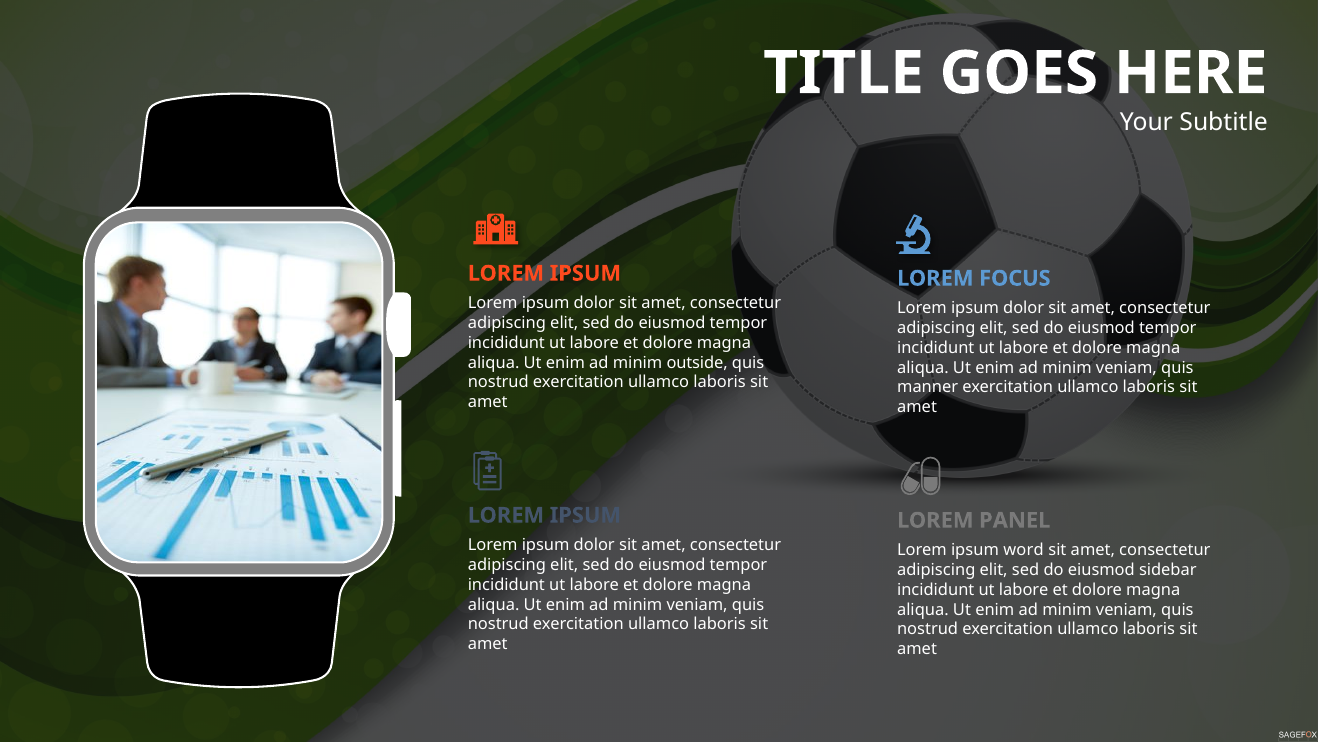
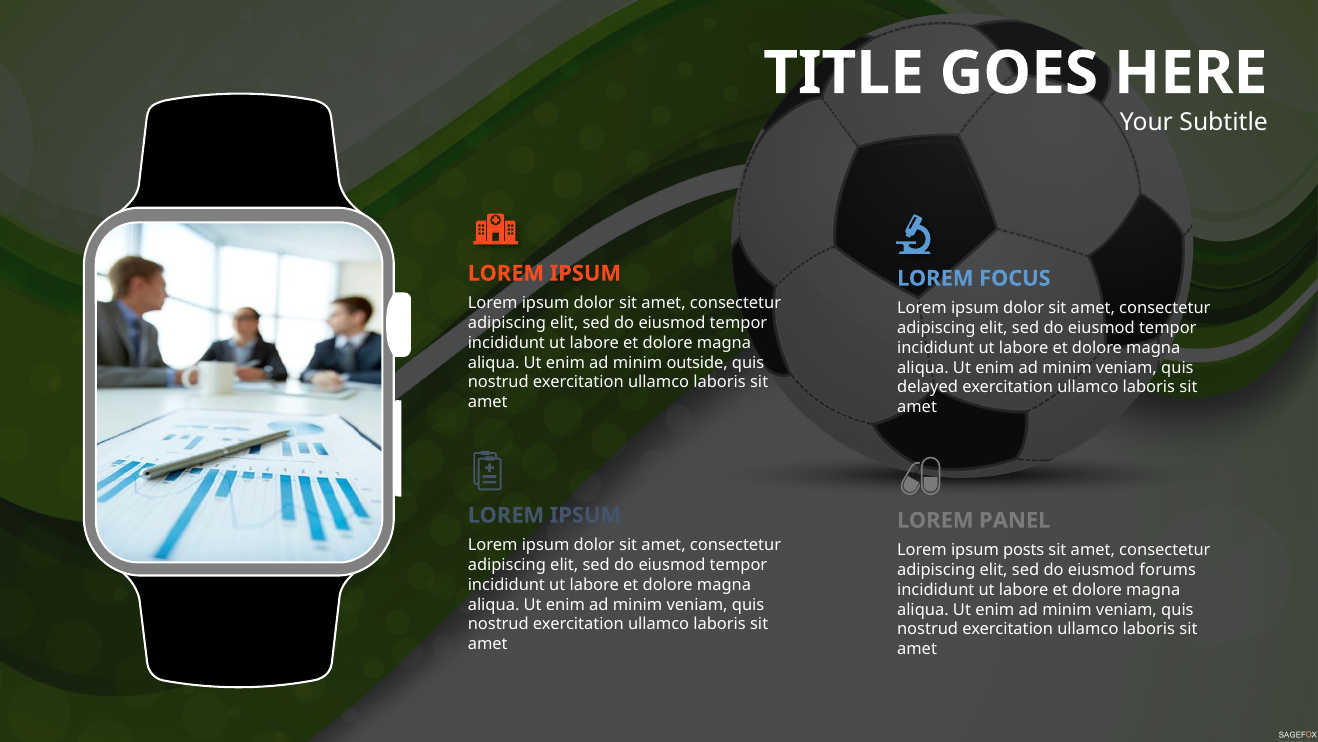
manner: manner -> delayed
word: word -> posts
sidebar: sidebar -> forums
